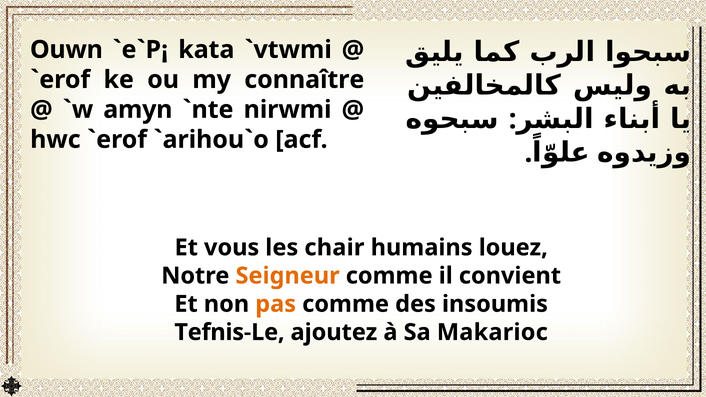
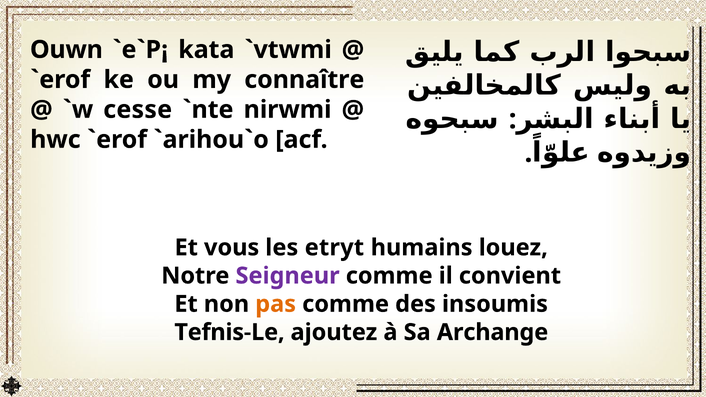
amyn: amyn -> cesse
chair: chair -> etryt
Seigneur colour: orange -> purple
Makarioc: Makarioc -> Archange
